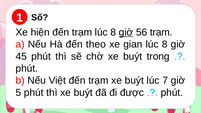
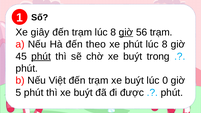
hiện: hiện -> giây
xe gian: gian -> phút
phút at (41, 56) underline: none -> present
7: 7 -> 0
